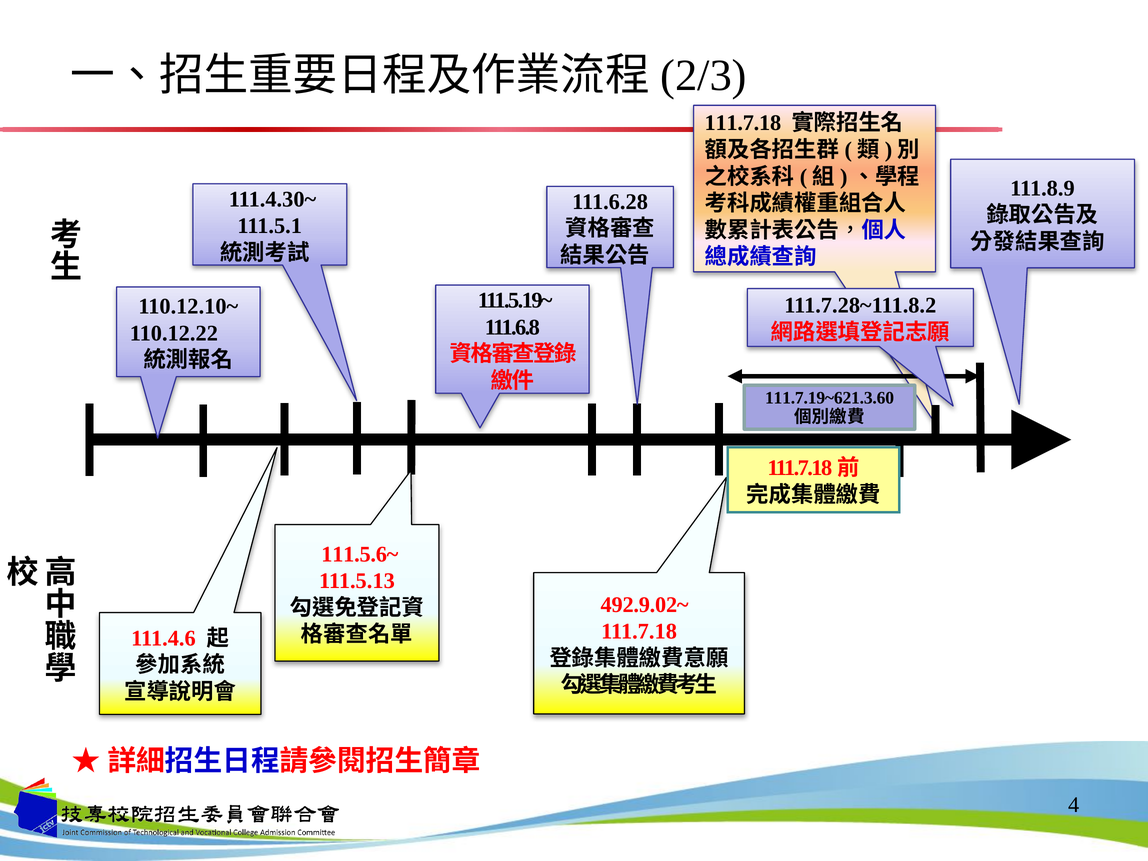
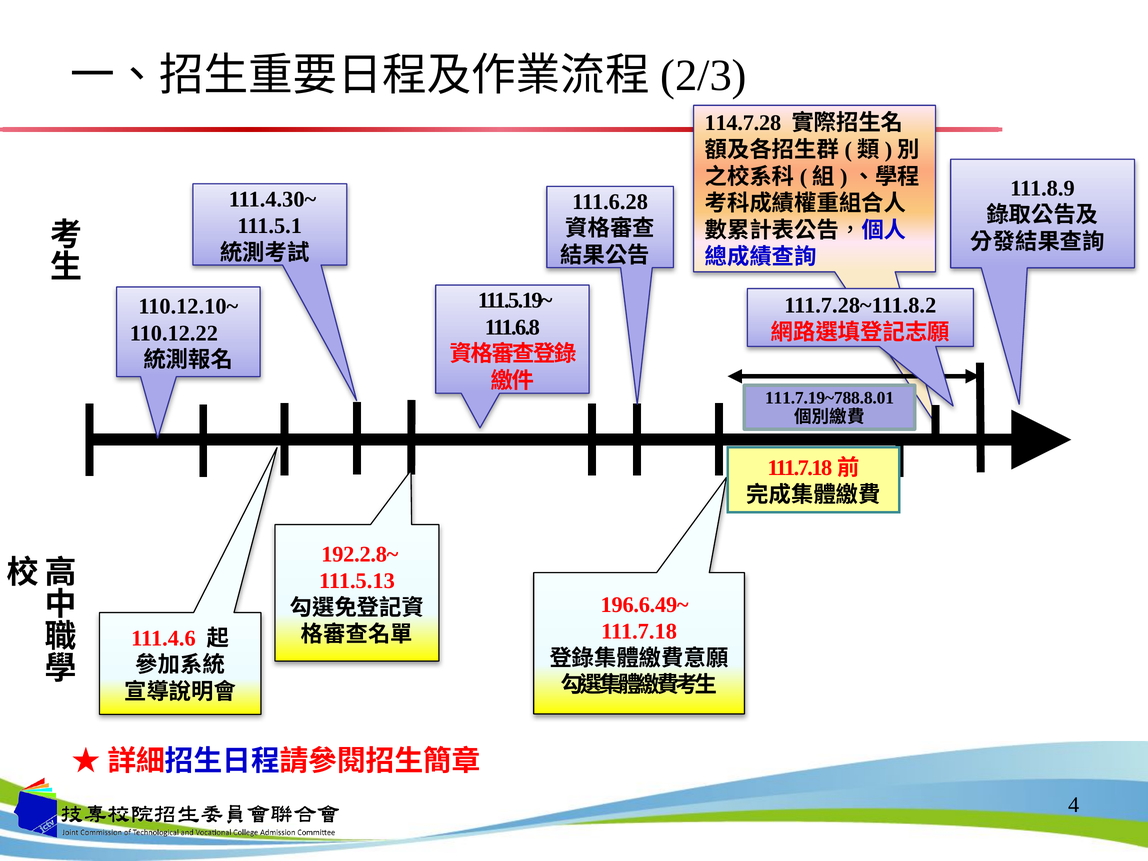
111.7.18 at (743, 123): 111.7.18 -> 114.7.28
111.7.19~621.3.60: 111.7.19~621.3.60 -> 111.7.19~788.8.01
111.5.6~: 111.5.6~ -> 192.2.8~
492.9.02~: 492.9.02~ -> 196.6.49~
